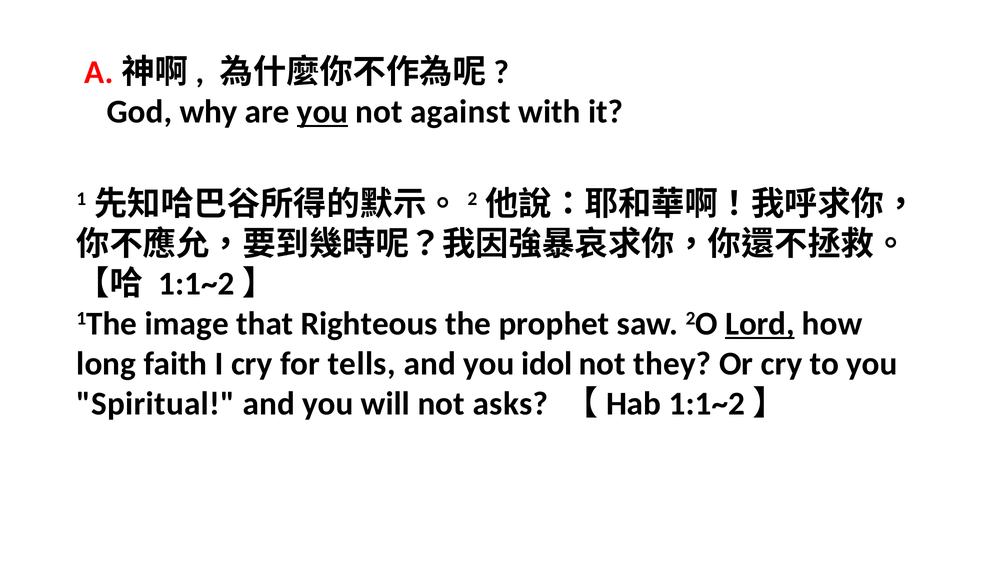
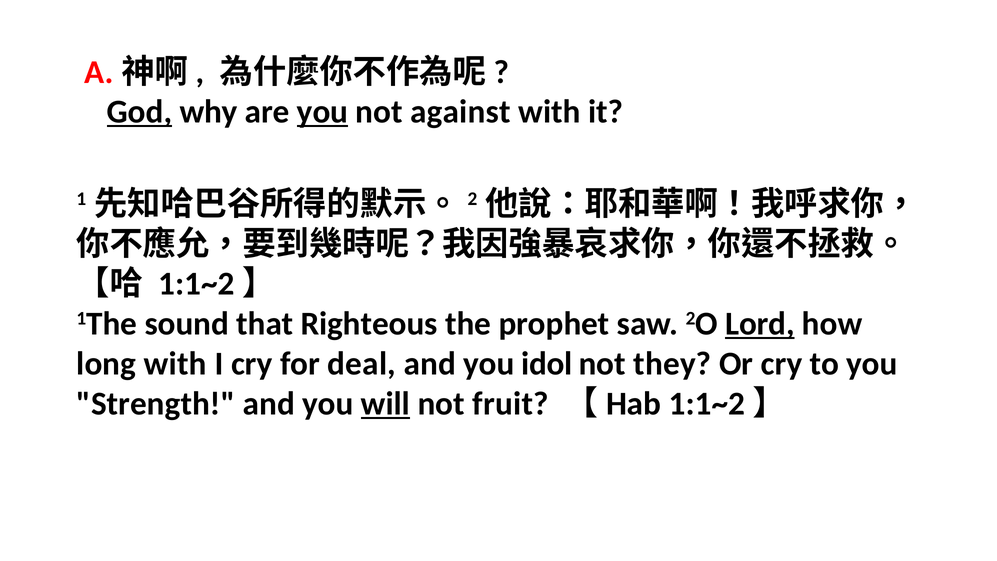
God underline: none -> present
image: image -> sound
long faith: faith -> with
tells: tells -> deal
Spiritual: Spiritual -> Strength
will underline: none -> present
asks: asks -> fruit
